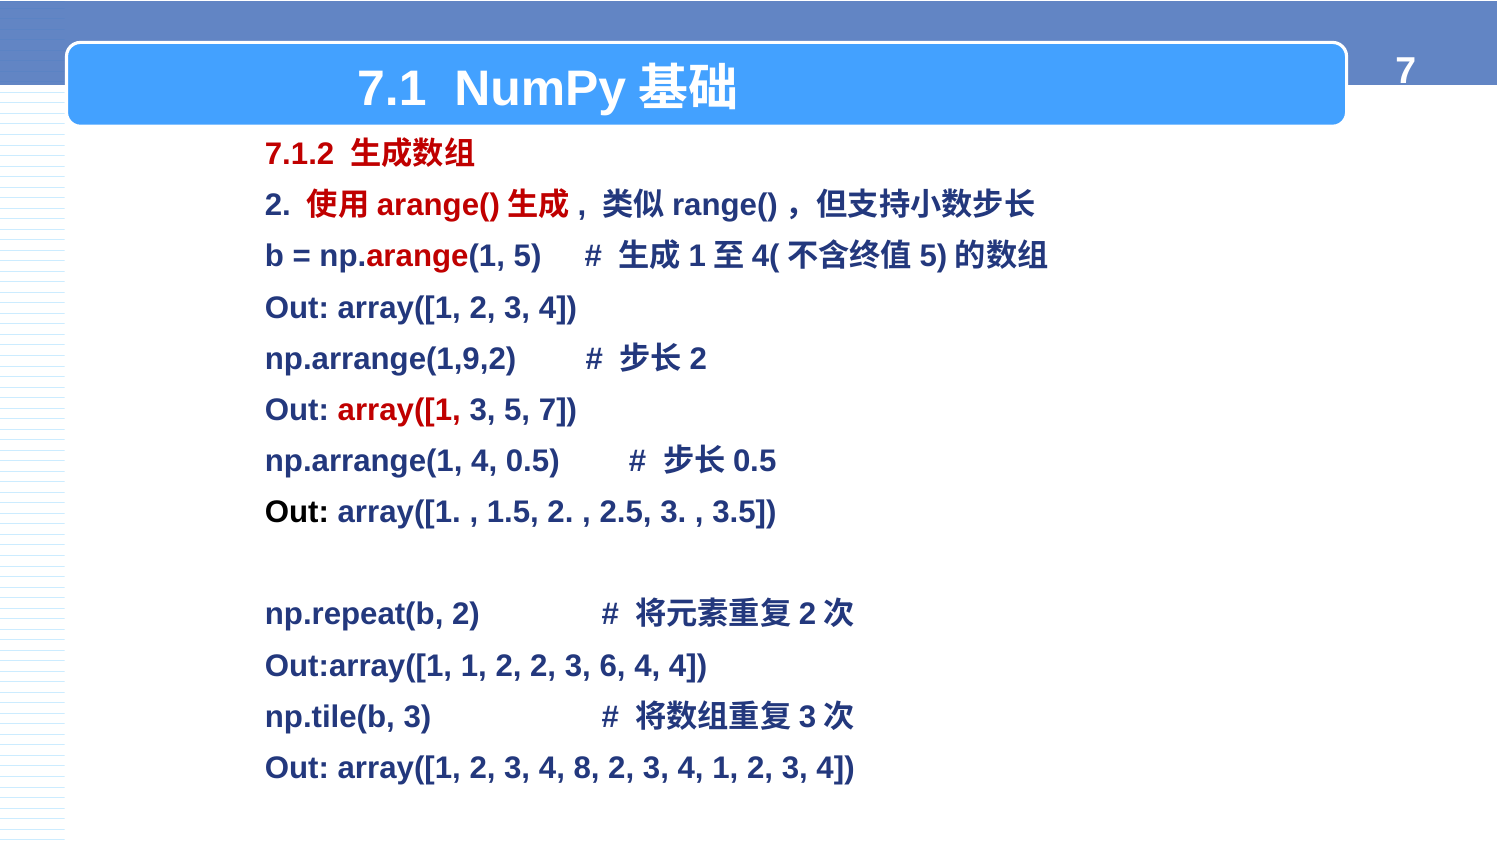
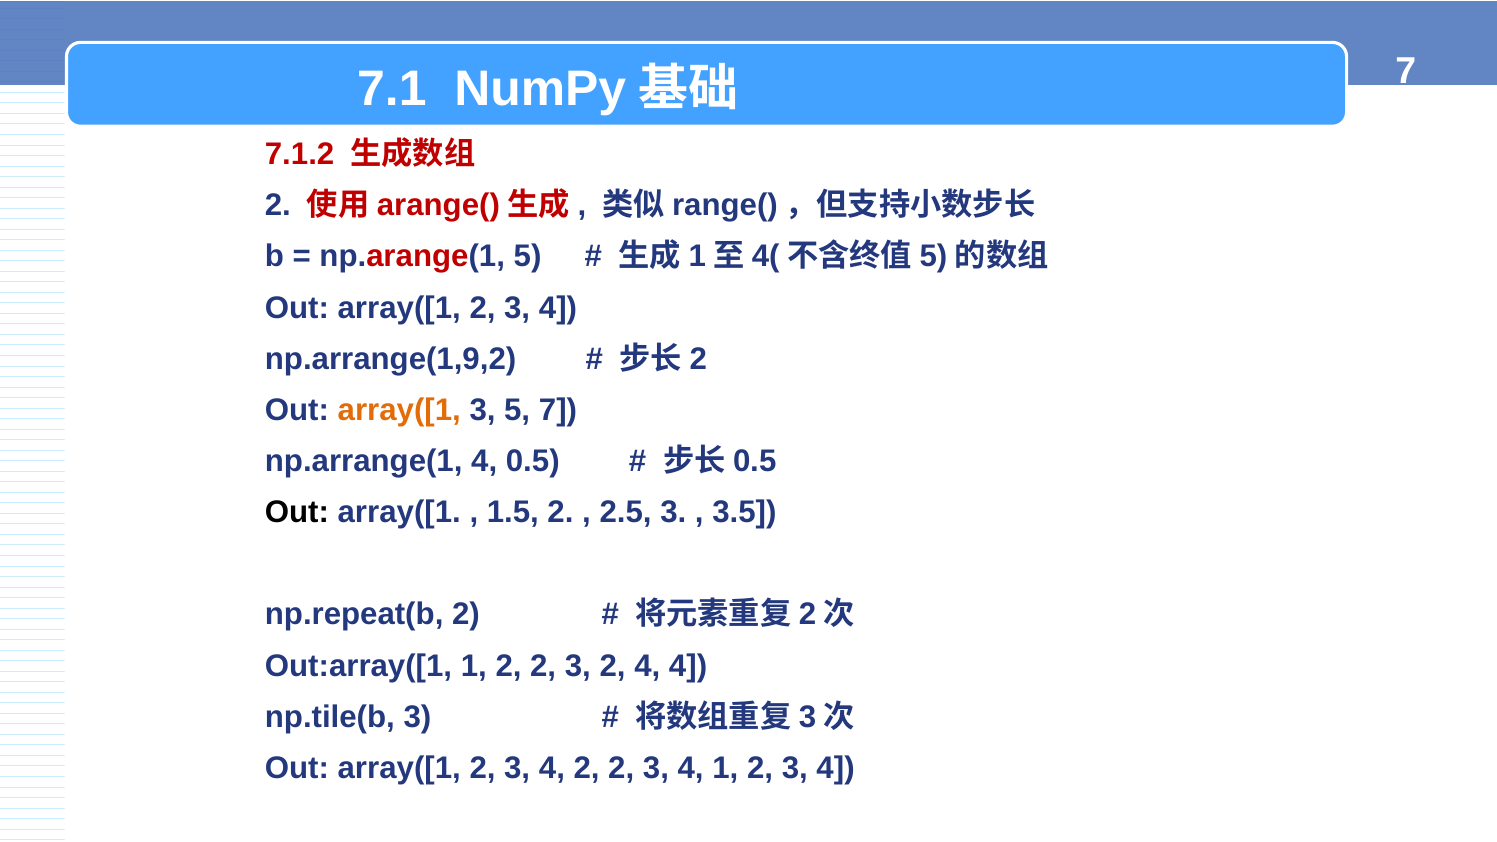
array([1 at (399, 410) colour: red -> orange
3 6: 6 -> 2
4 8: 8 -> 2
